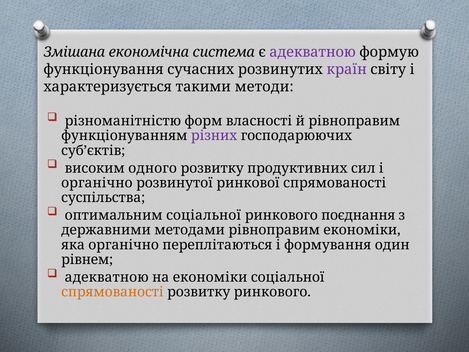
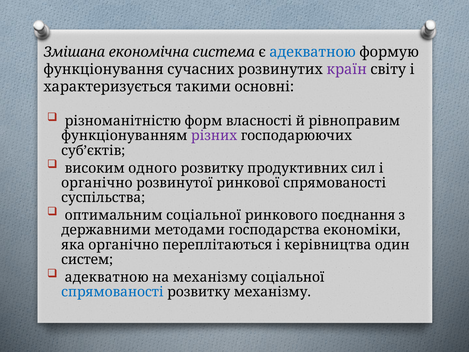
адекватною at (313, 52) colour: purple -> blue
методи: методи -> основні
методами рівноправим: рівноправим -> господарства
формування: формування -> керівництва
рівнем: рівнем -> систем
на економіки: економіки -> механізму
спрямованості at (112, 292) colour: orange -> blue
розвитку ринкового: ринкового -> механізму
